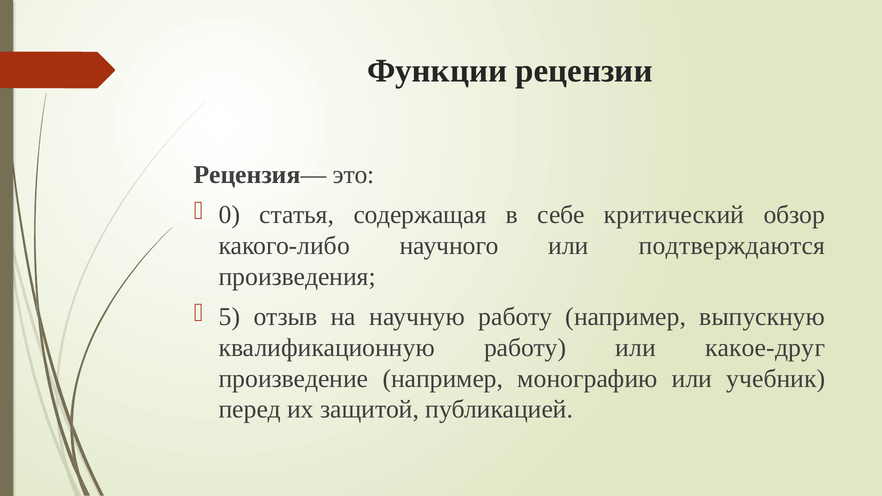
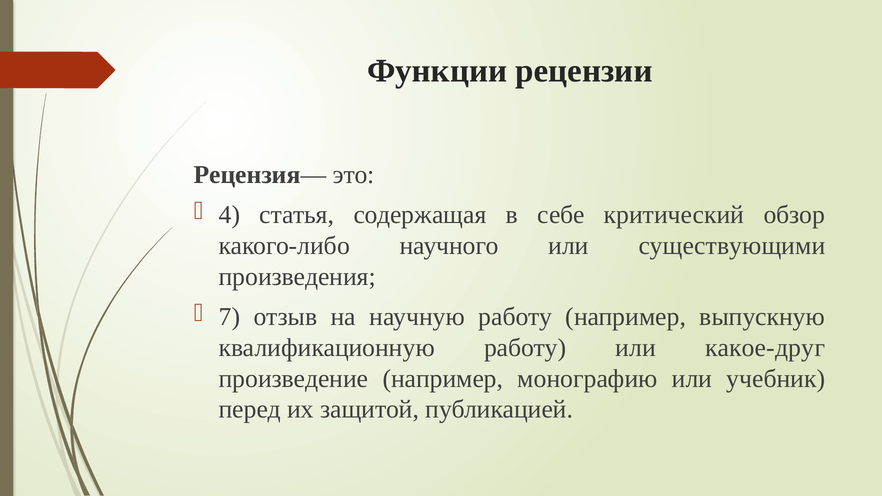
0: 0 -> 4
подтверждаются: подтверждаются -> существующими
5: 5 -> 7
